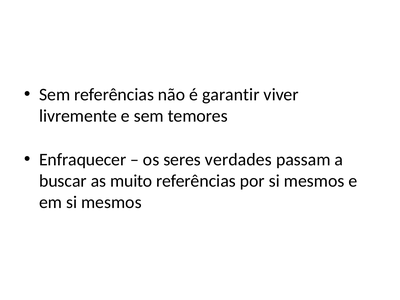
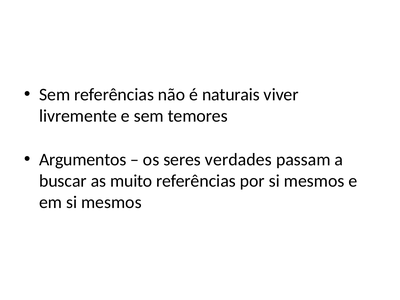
garantir: garantir -> naturais
Enfraquecer: Enfraquecer -> Argumentos
